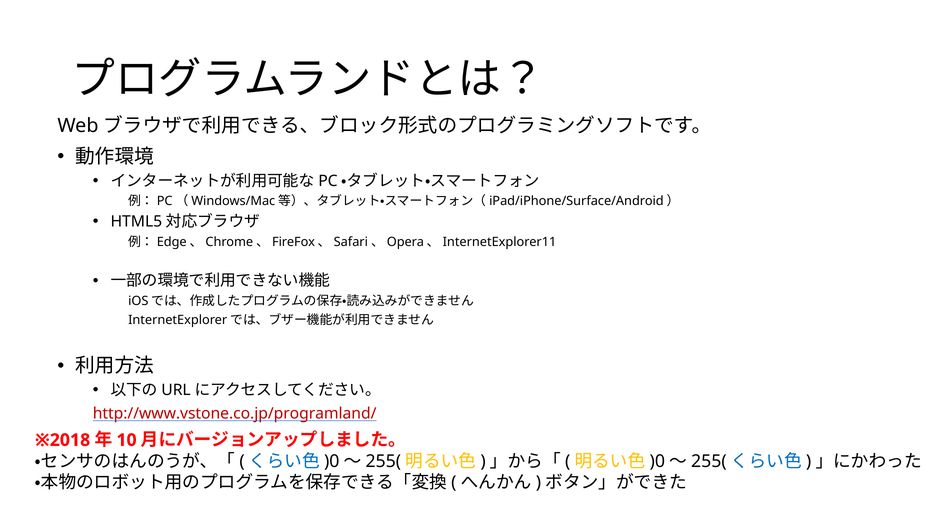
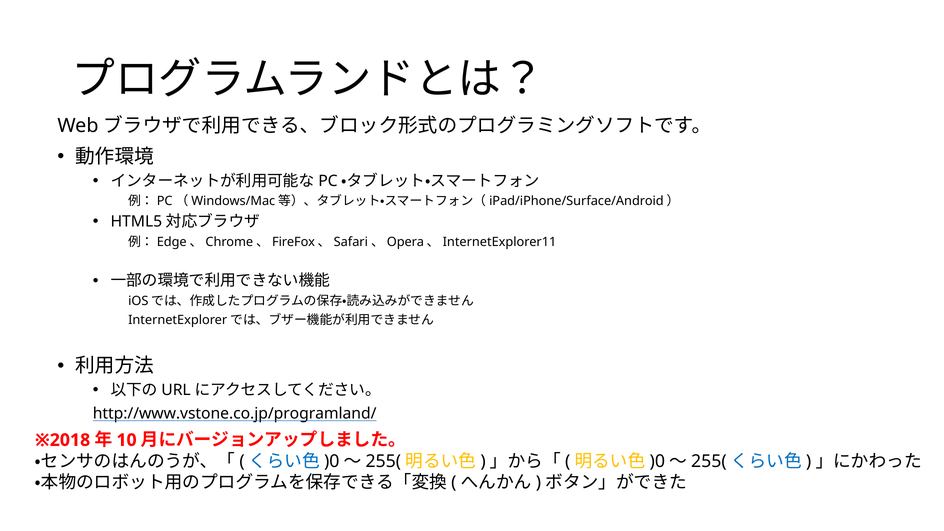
http://www.vstone.co.jp/programland/ colour: red -> black
